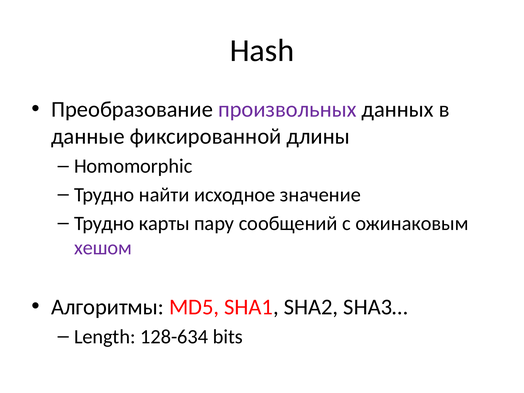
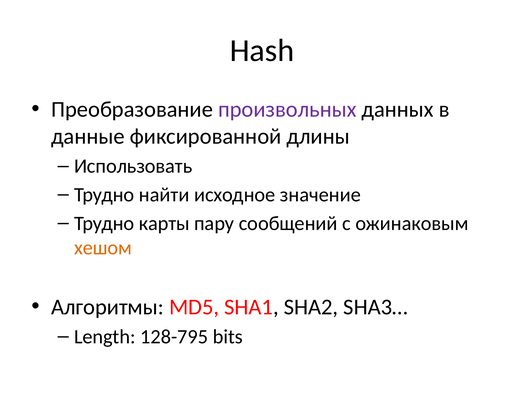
Homomorphic: Homomorphic -> Использовать
хешом colour: purple -> orange
128-634: 128-634 -> 128-795
